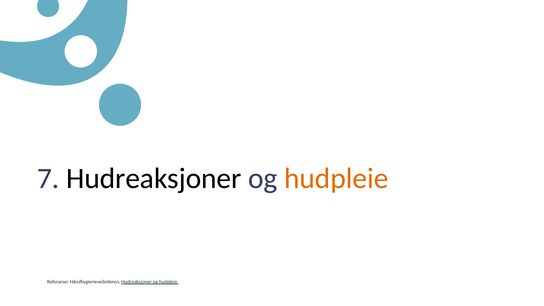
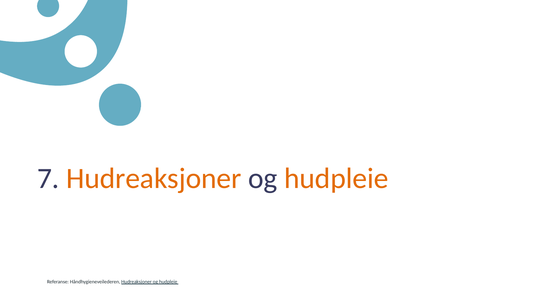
Hudreaksjoner at (154, 178) colour: black -> orange
